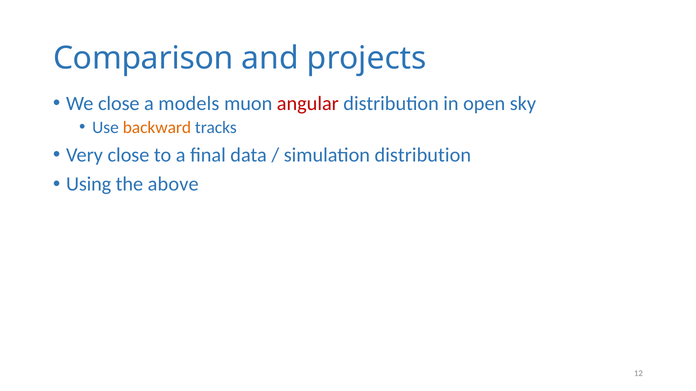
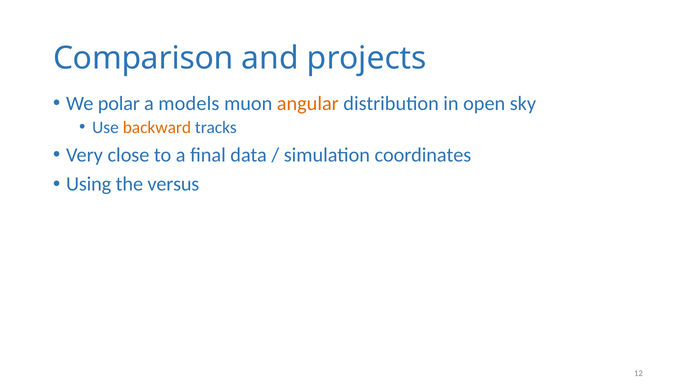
We close: close -> polar
angular colour: red -> orange
simulation distribution: distribution -> coordinates
above: above -> versus
